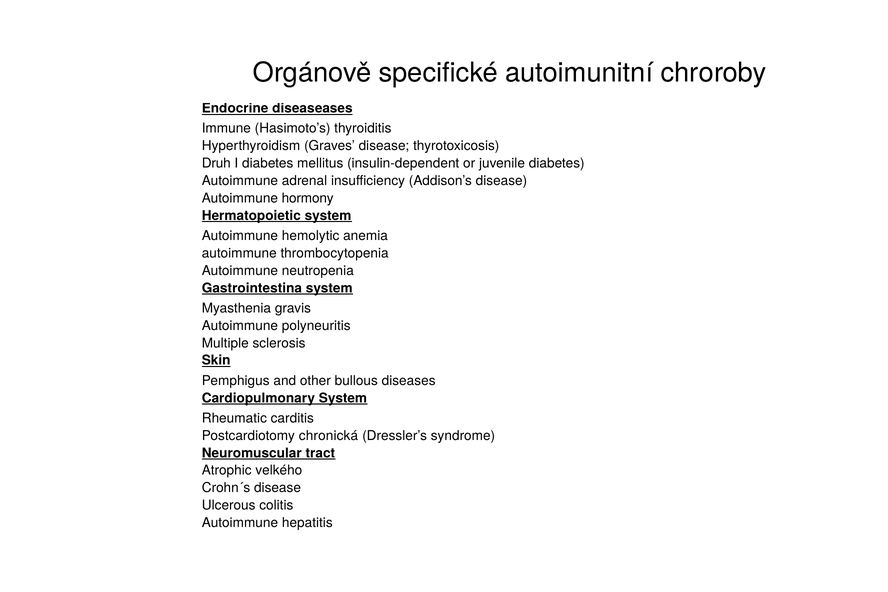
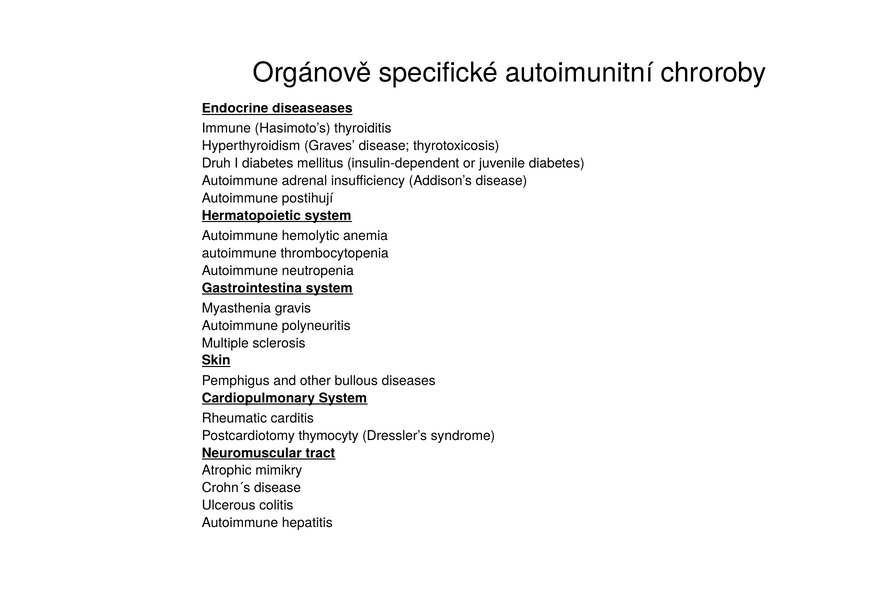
hormony: hormony -> postihují
chronická: chronická -> thymocyty
velkého: velkého -> mimikry
